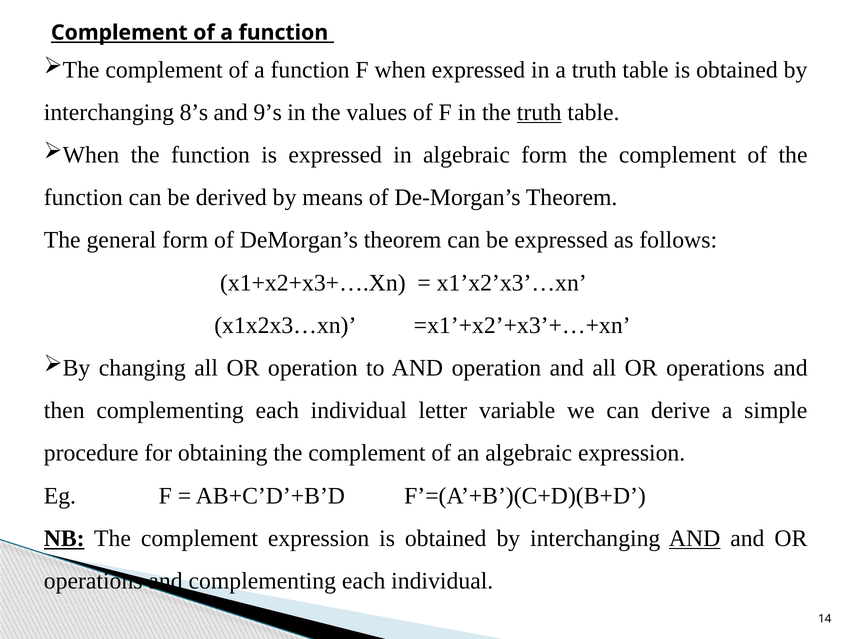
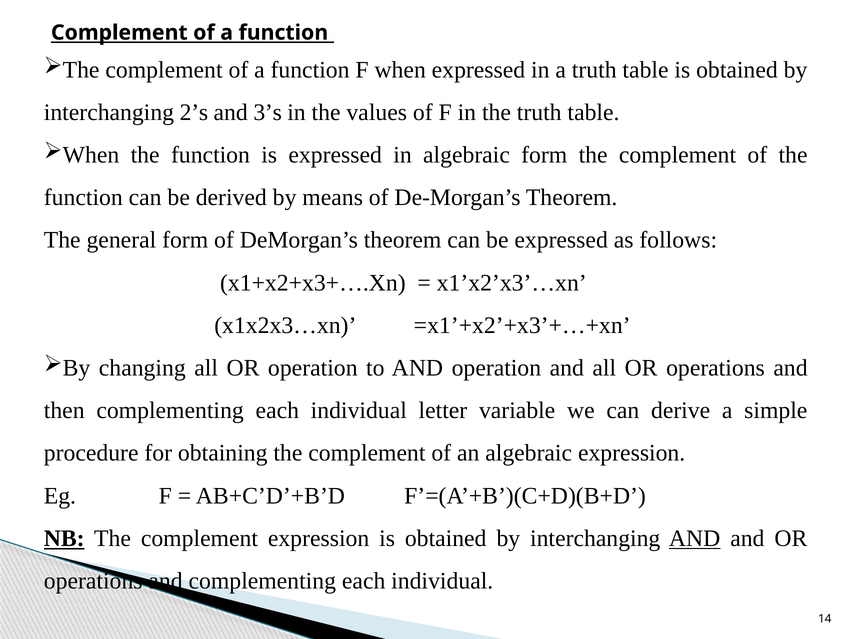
8’s: 8’s -> 2’s
9’s: 9’s -> 3’s
truth at (539, 112) underline: present -> none
